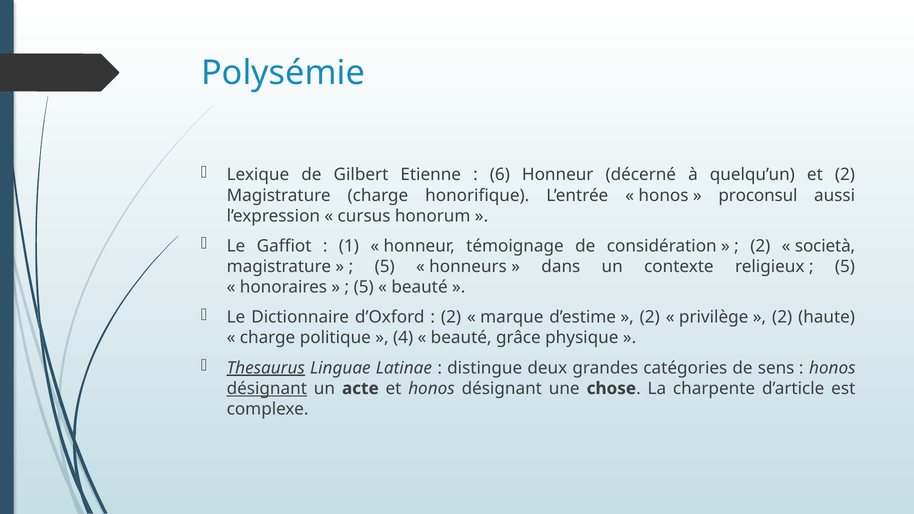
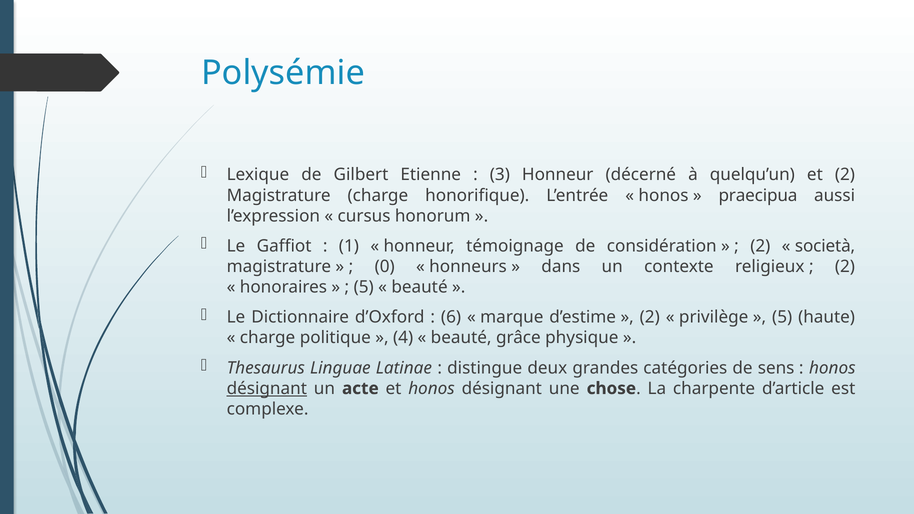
6: 6 -> 3
proconsul: proconsul -> praecipua
5 at (385, 267): 5 -> 0
5 at (845, 267): 5 -> 2
2 at (451, 317): 2 -> 6
2 at (782, 317): 2 -> 5
Thesaurus underline: present -> none
